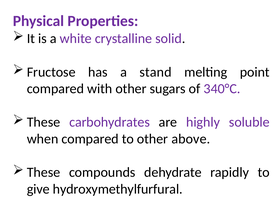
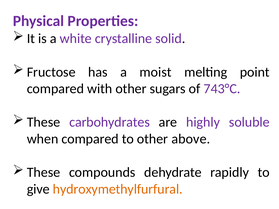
stand: stand -> moist
340°C: 340°C -> 743°C
hydroxymethylfurfural colour: black -> orange
